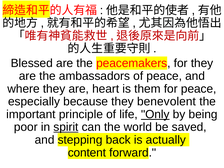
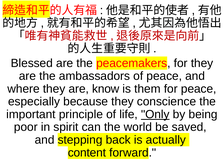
heart: heart -> know
benevolent: benevolent -> conscience
spirit underline: present -> none
